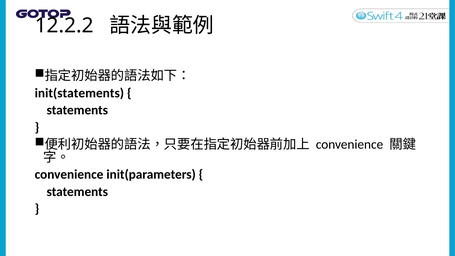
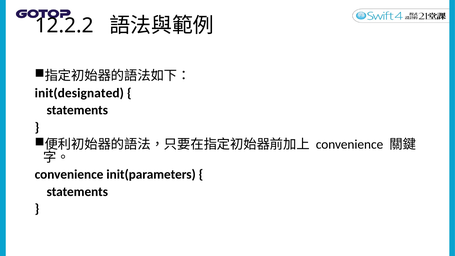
init(statements: init(statements -> init(designated
